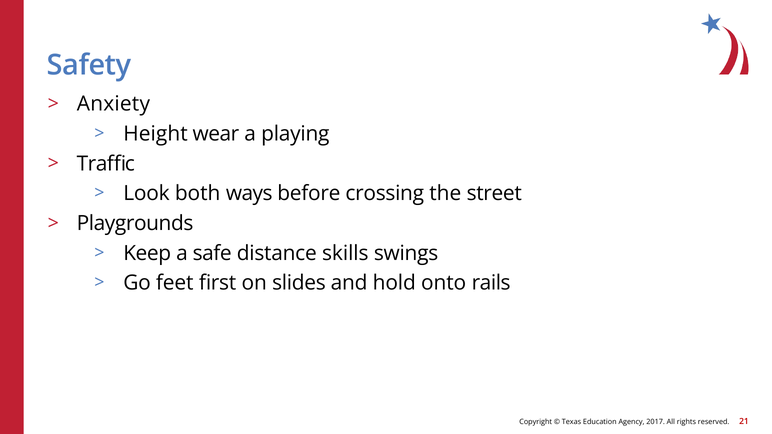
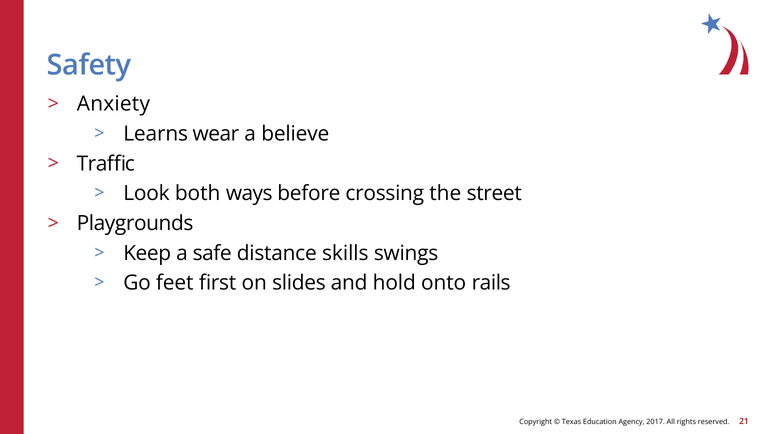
Height: Height -> Learns
playing: playing -> believe
